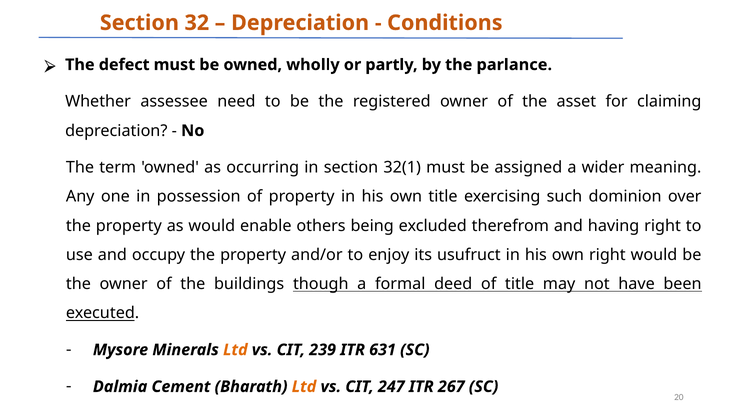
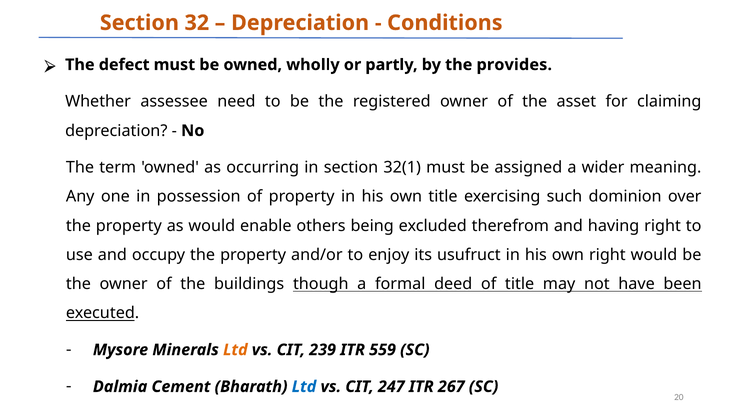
parlance: parlance -> provides
631: 631 -> 559
Ltd at (304, 387) colour: orange -> blue
